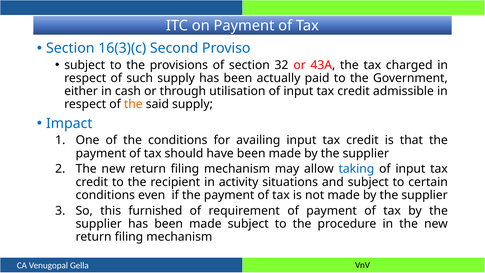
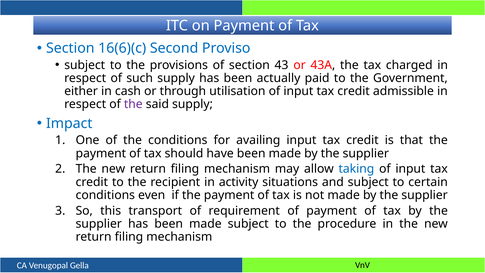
16(3)(c: 16(3)(c -> 16(6)(c
32: 32 -> 43
the at (133, 104) colour: orange -> purple
furnished: furnished -> transport
